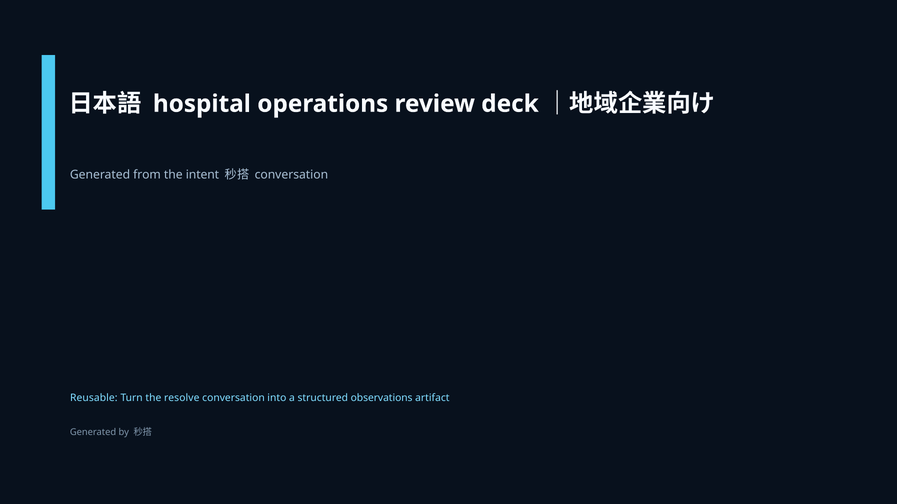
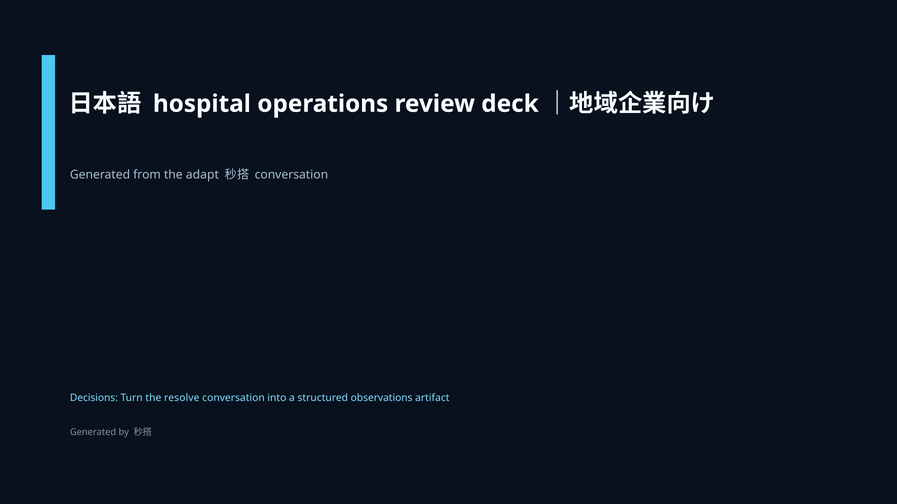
intent: intent -> adapt
Reusable: Reusable -> Decisions
